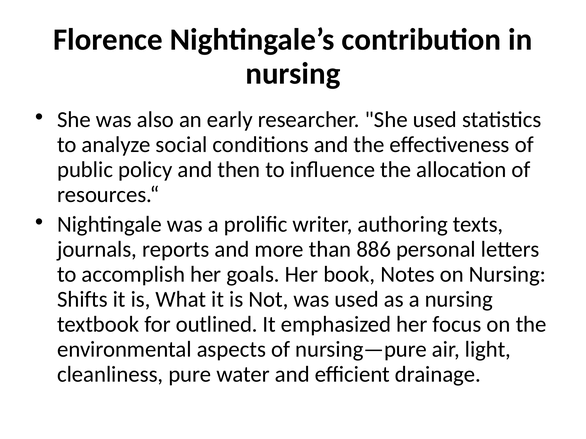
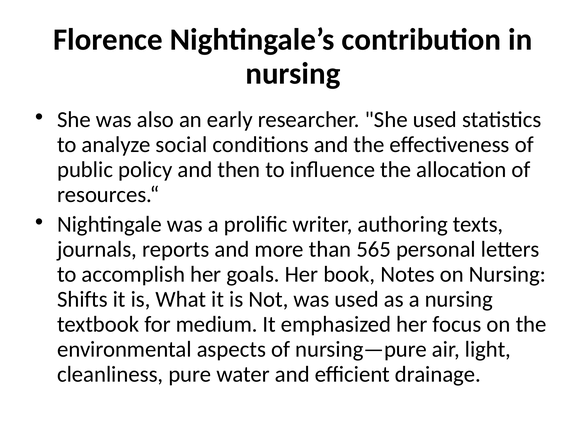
886: 886 -> 565
outlined: outlined -> medium
